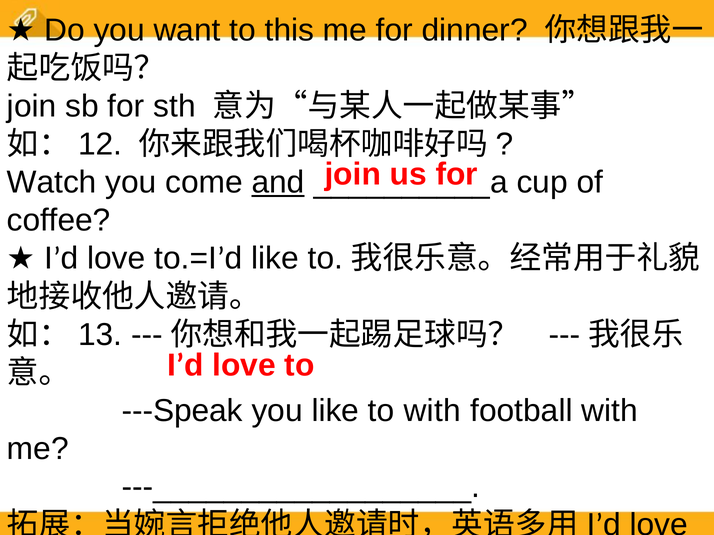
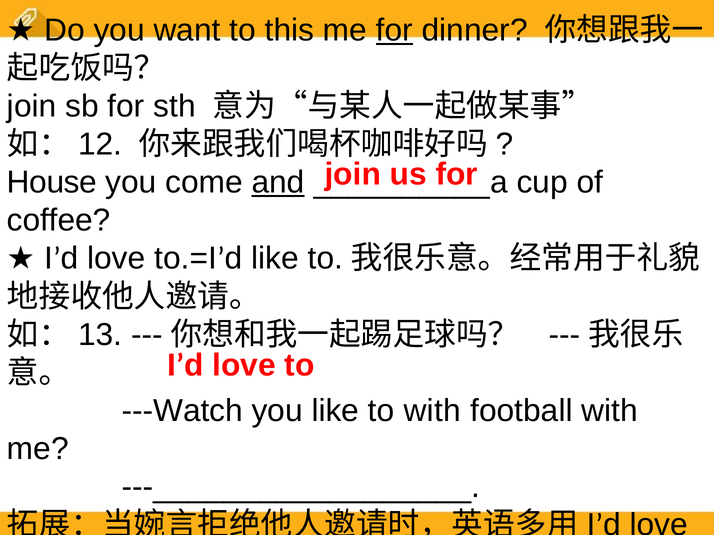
for at (394, 30) underline: none -> present
Watch: Watch -> House
---Speak: ---Speak -> ---Watch
